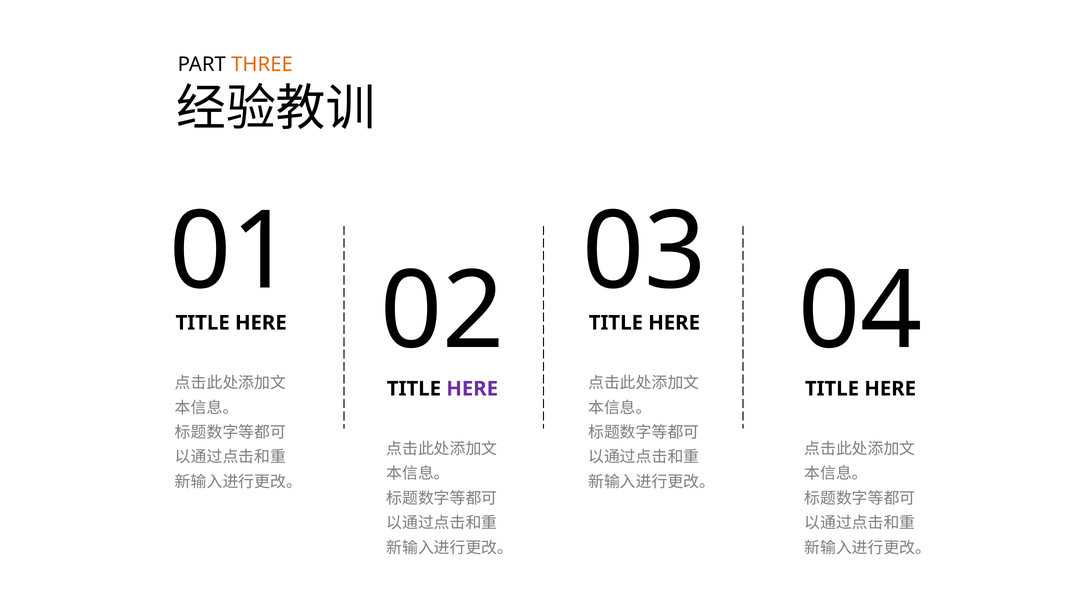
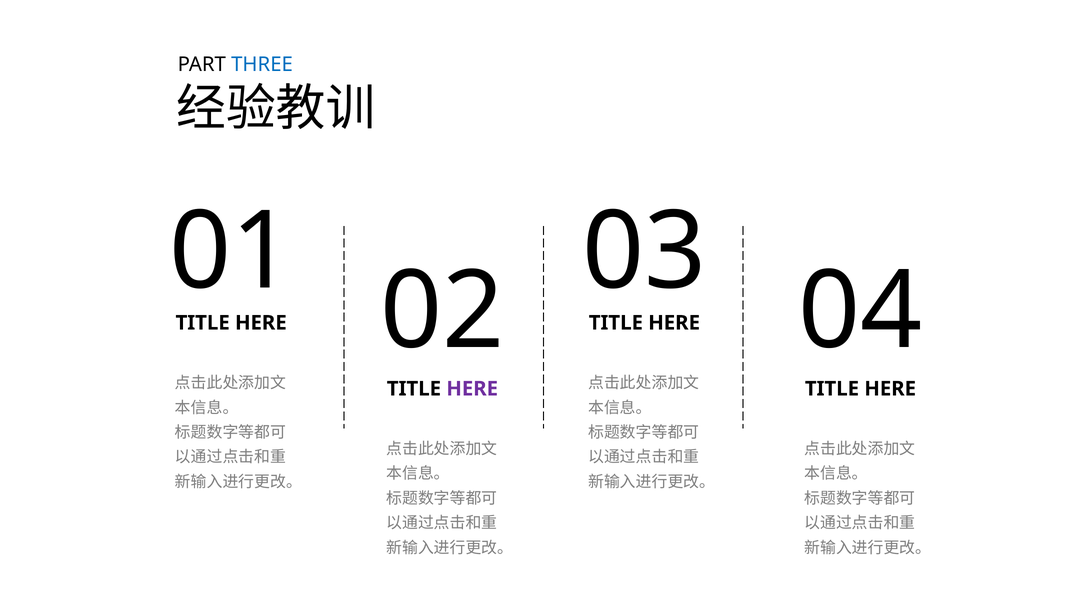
THREE colour: orange -> blue
